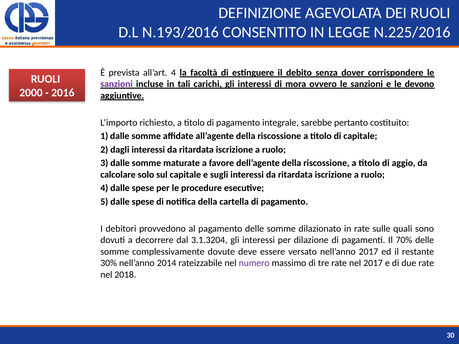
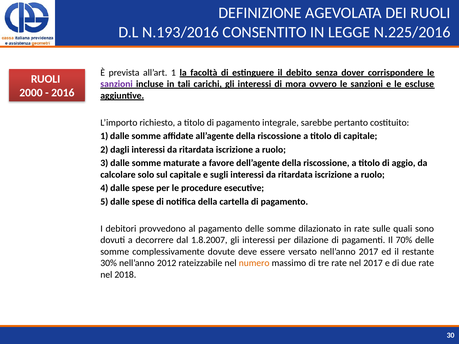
all’art 4: 4 -> 1
devono: devono -> escluse
3.1.3204: 3.1.3204 -> 1.8.2007
2014: 2014 -> 2012
numero colour: purple -> orange
